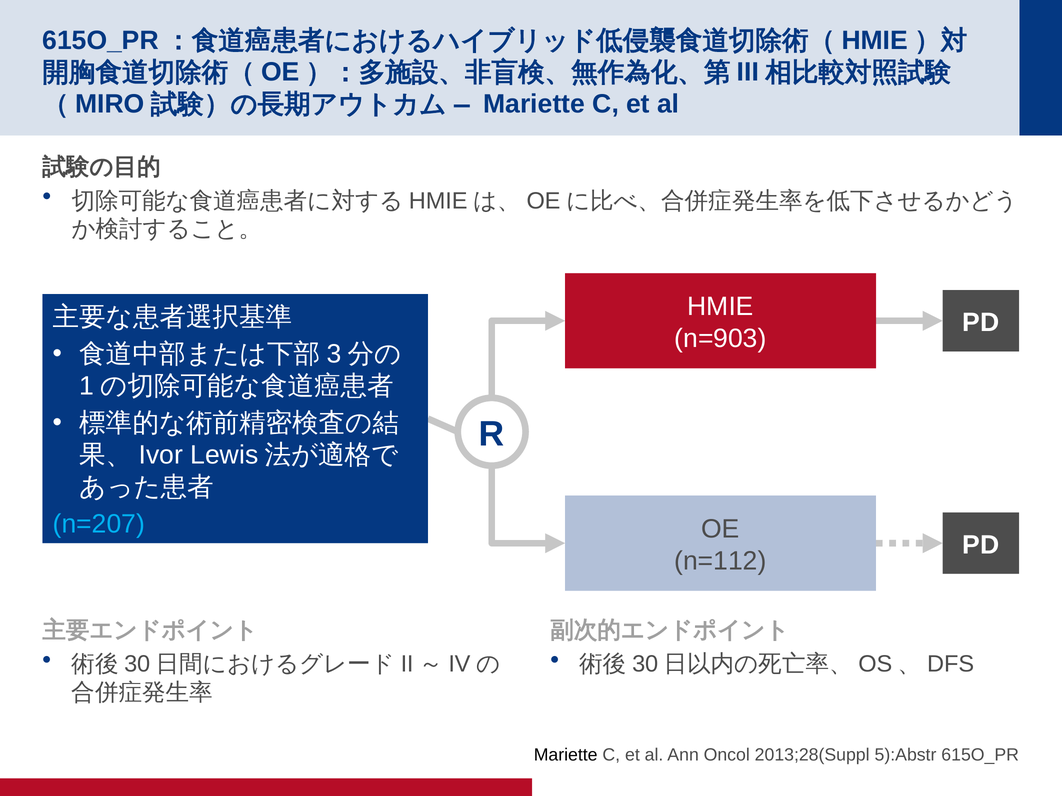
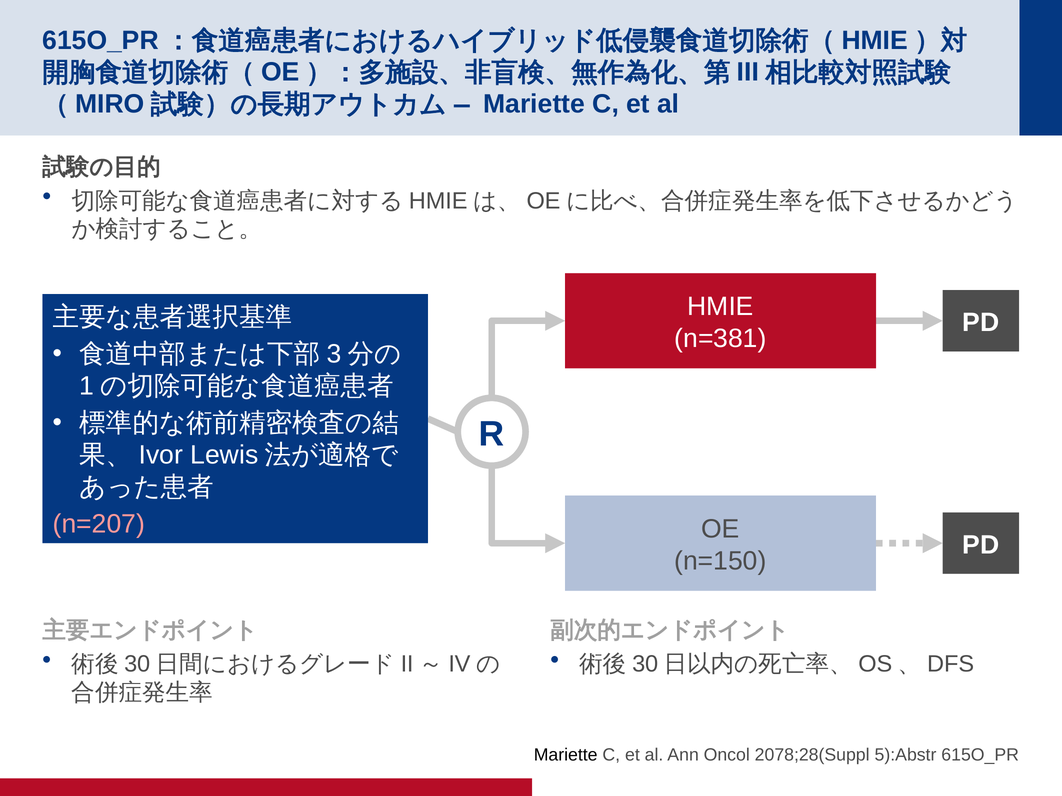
n=903: n=903 -> n=381
n=207 colour: light blue -> pink
n=112: n=112 -> n=150
2013;28(Suppl: 2013;28(Suppl -> 2078;28(Suppl
